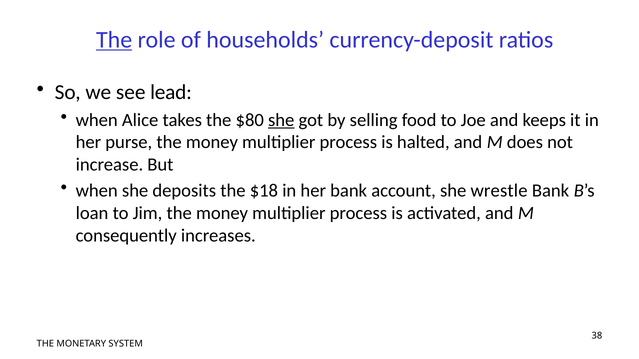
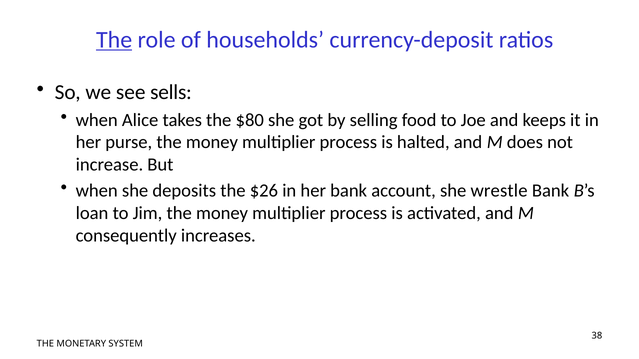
lead: lead -> sells
she at (281, 120) underline: present -> none
$18: $18 -> $26
